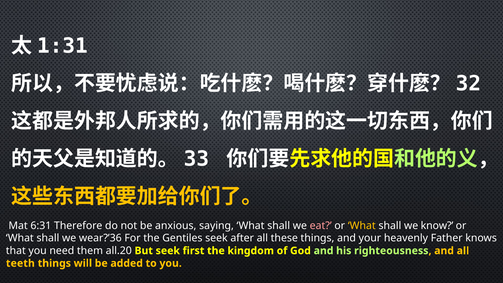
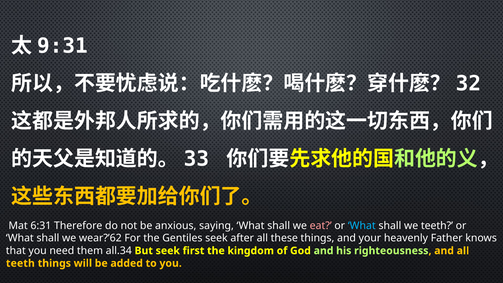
1:31: 1:31 -> 9:31
What at (362, 226) colour: yellow -> light blue
we know: know -> teeth
wear?’36: wear?’36 -> wear?’62
all.20: all.20 -> all.34
